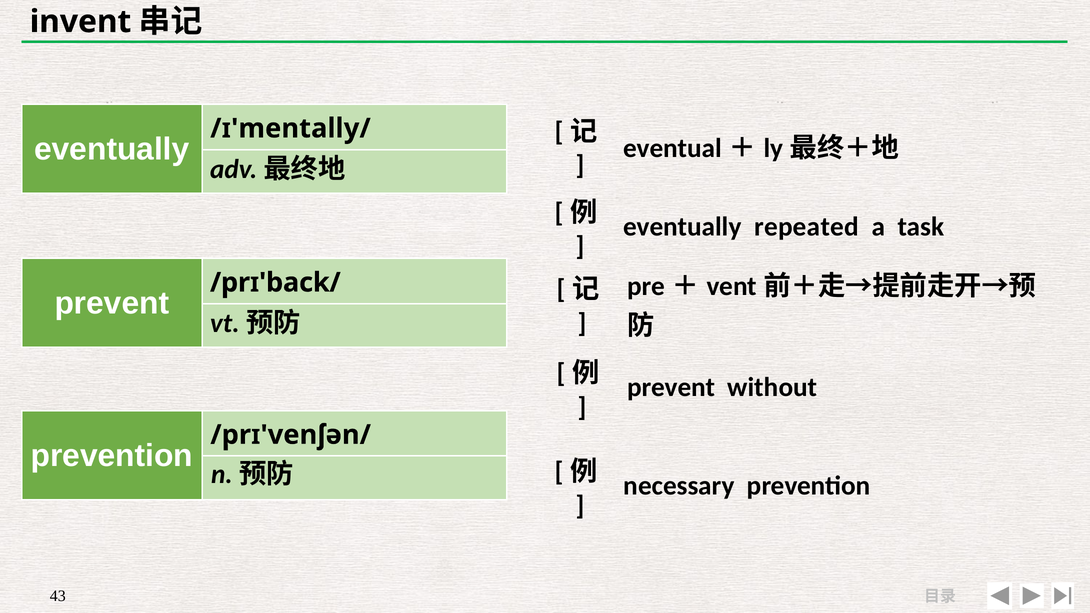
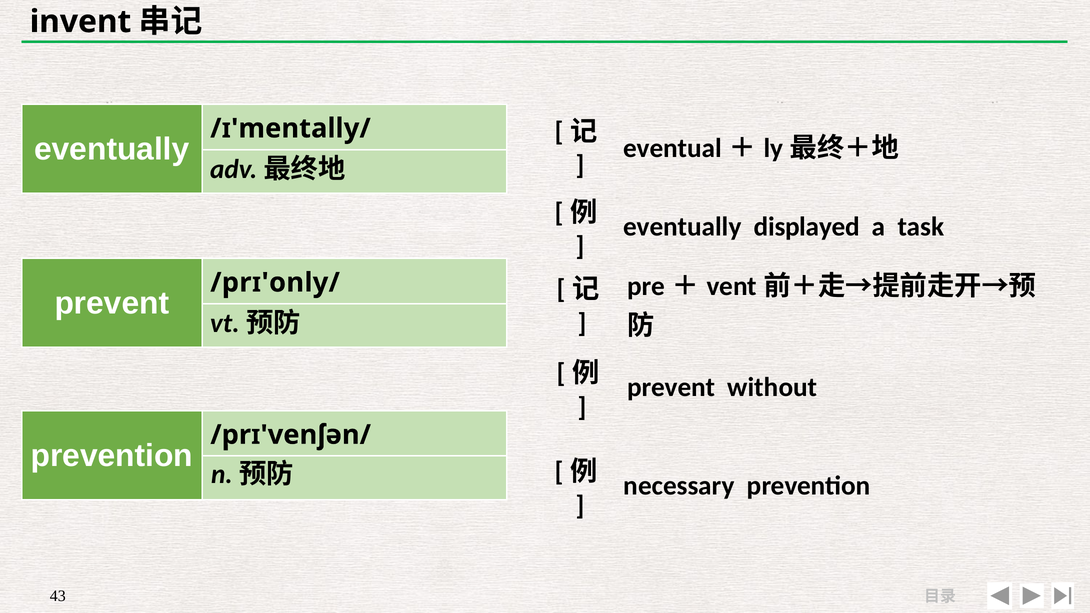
repeated: repeated -> displayed
/prɪ'back/: /prɪ'back/ -> /prɪ'only/
